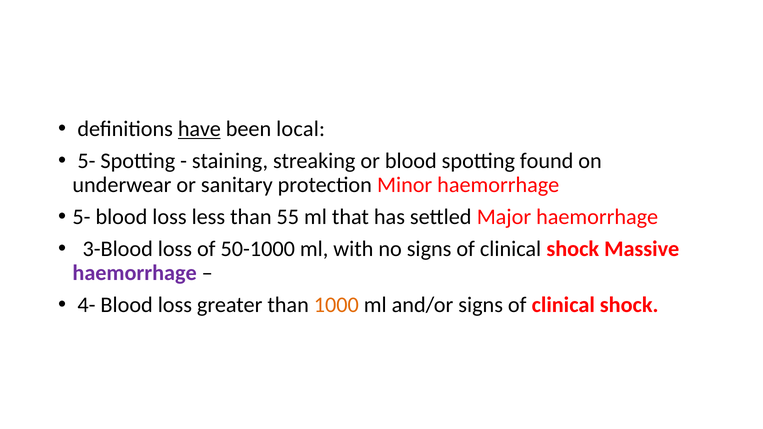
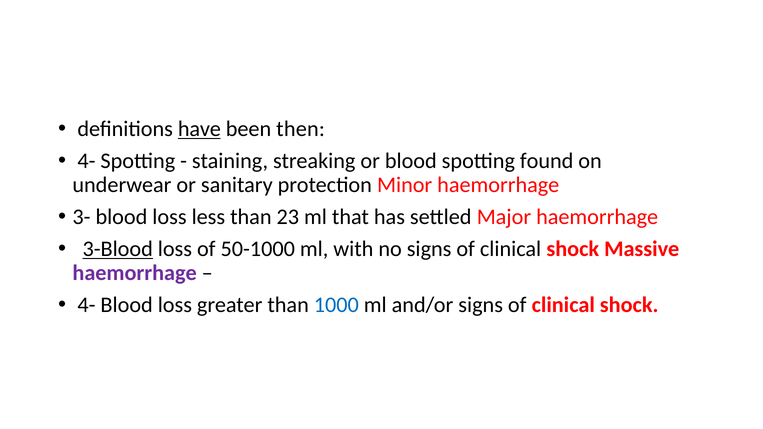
local: local -> then
5- at (86, 161): 5- -> 4-
5- at (82, 217): 5- -> 3-
55: 55 -> 23
3-Blood underline: none -> present
1000 colour: orange -> blue
